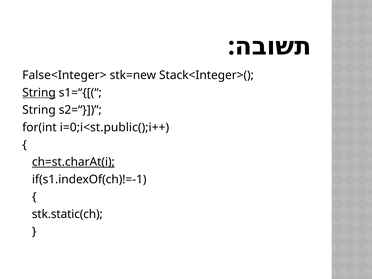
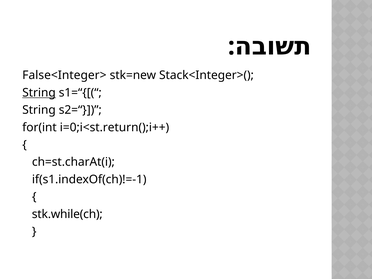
i=0;i<st.public();i++: i=0;i<st.public();i++ -> i=0;i<st.return();i++
ch=st.charAt(i underline: present -> none
stk.static(ch: stk.static(ch -> stk.while(ch
